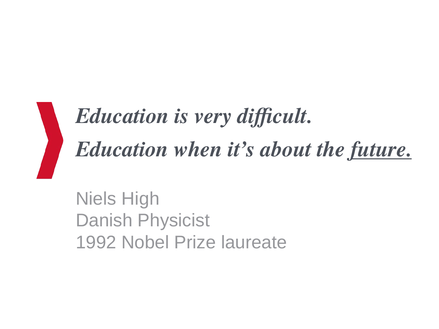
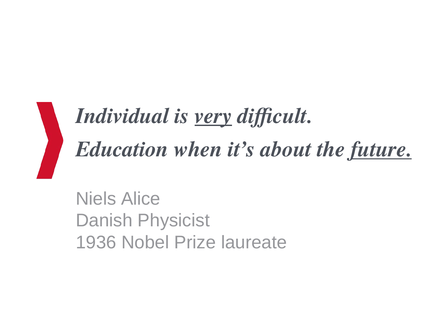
Education at (122, 116): Education -> Individual
very underline: none -> present
High: High -> Alice
1992: 1992 -> 1936
